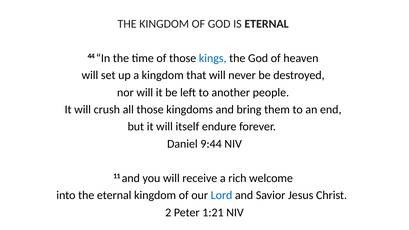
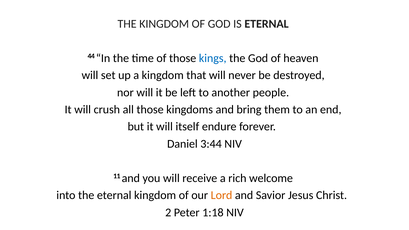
9:44: 9:44 -> 3:44
Lord colour: blue -> orange
1:21: 1:21 -> 1:18
